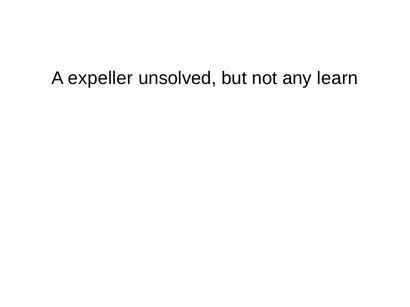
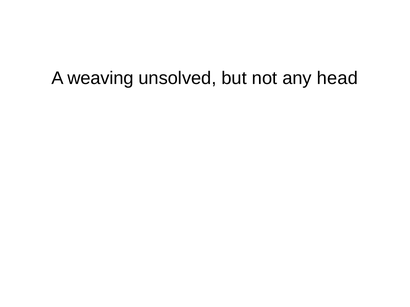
expeller: expeller -> weaving
learn: learn -> head
